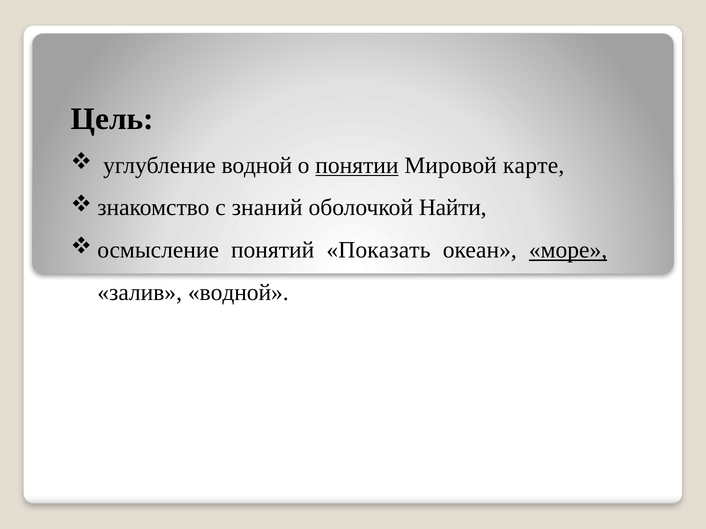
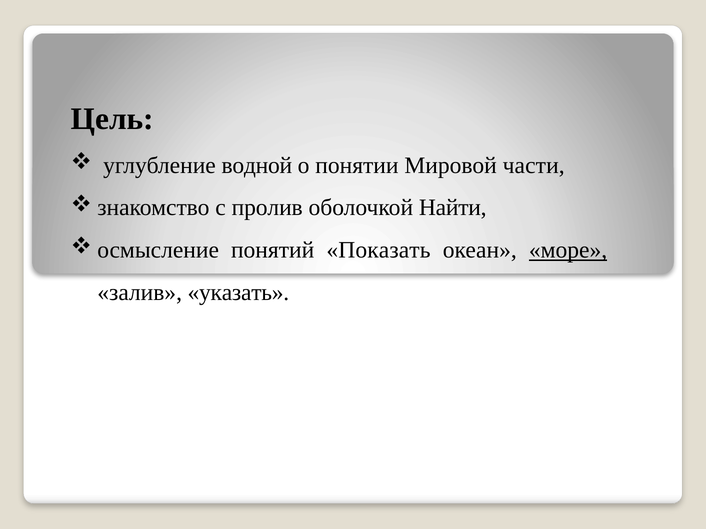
понятии underline: present -> none
карте: карте -> части
знаний: знаний -> пролив
залив водной: водной -> указать
